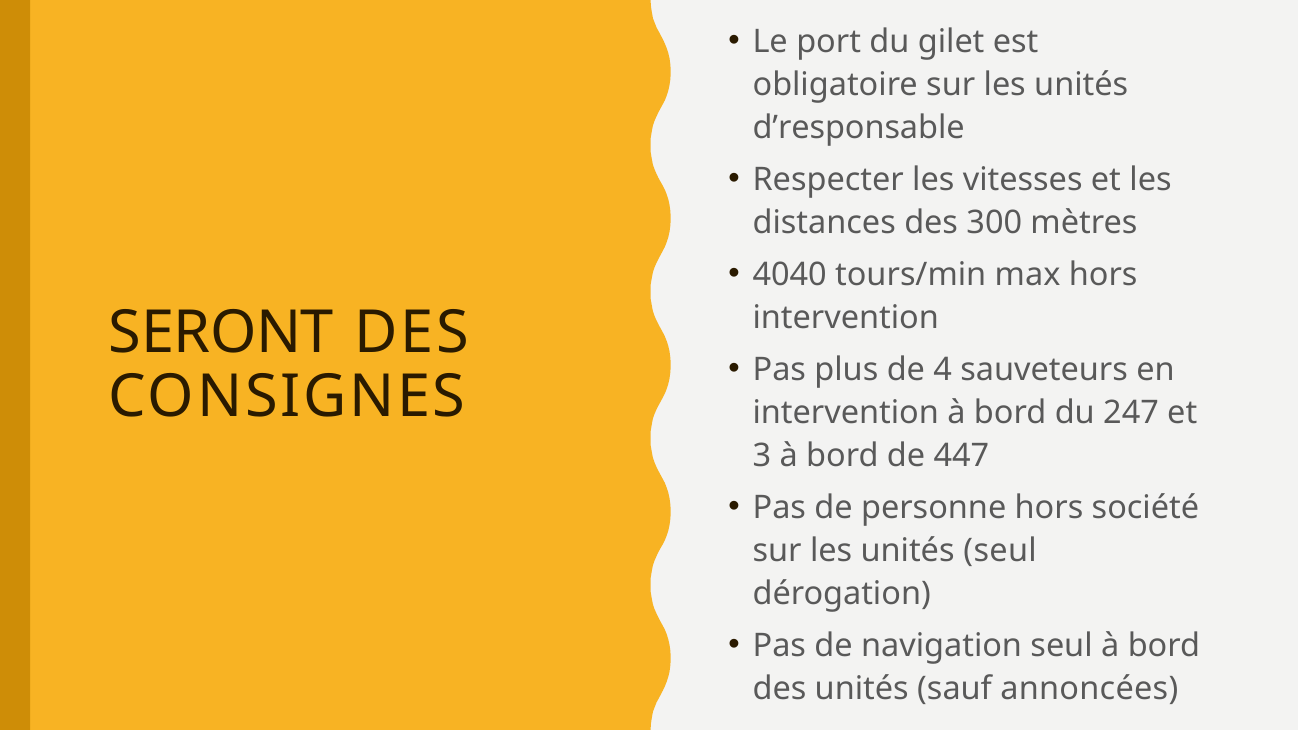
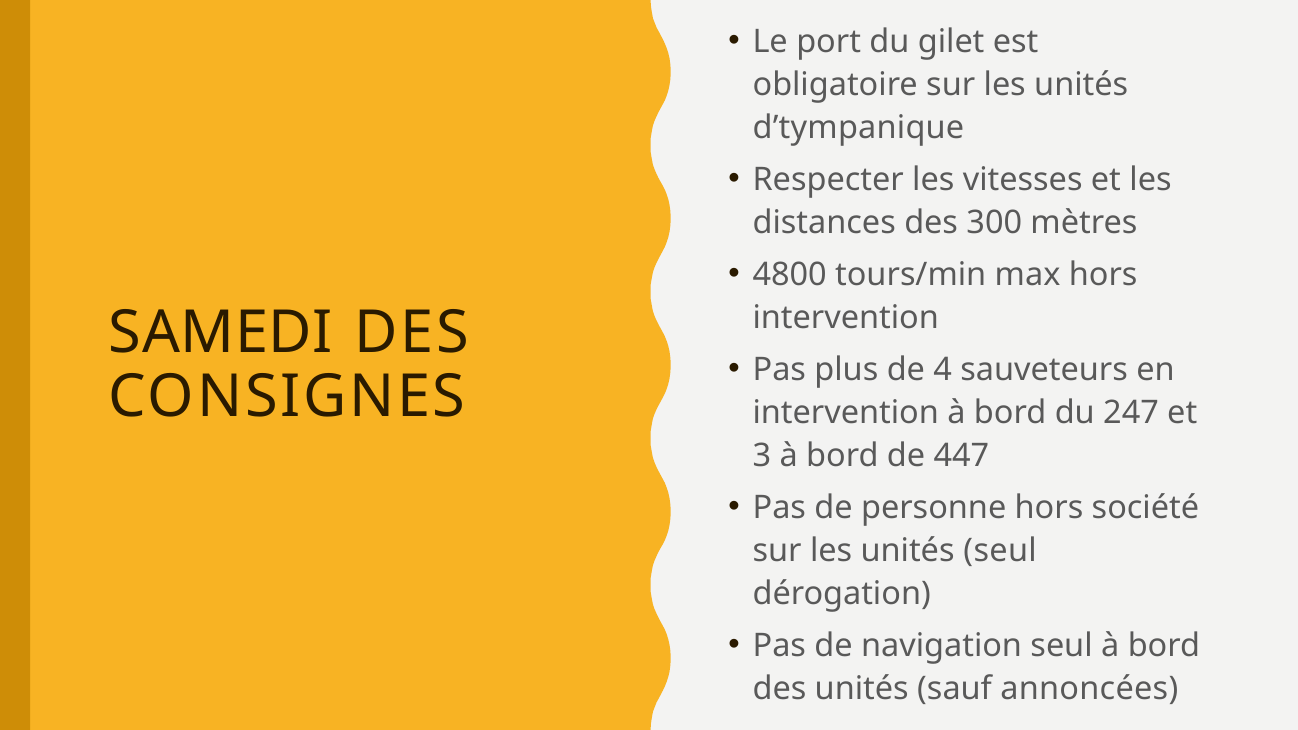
d’responsable: d’responsable -> d’tympanique
4040: 4040 -> 4800
SERONT: SERONT -> SAMEDI
